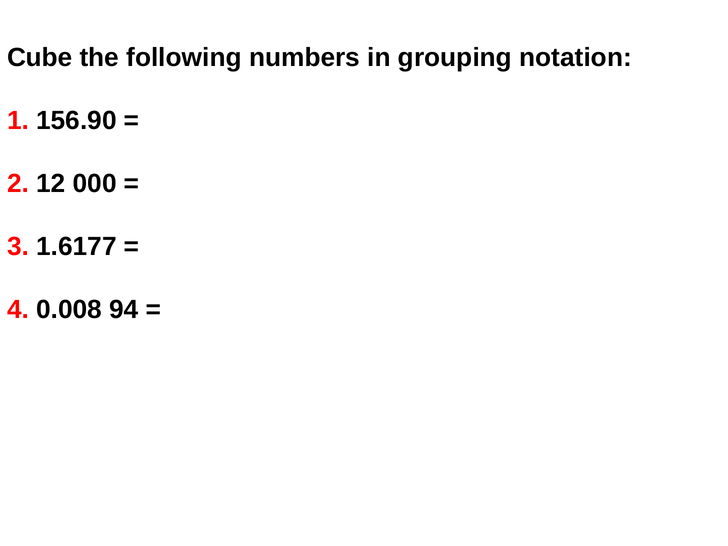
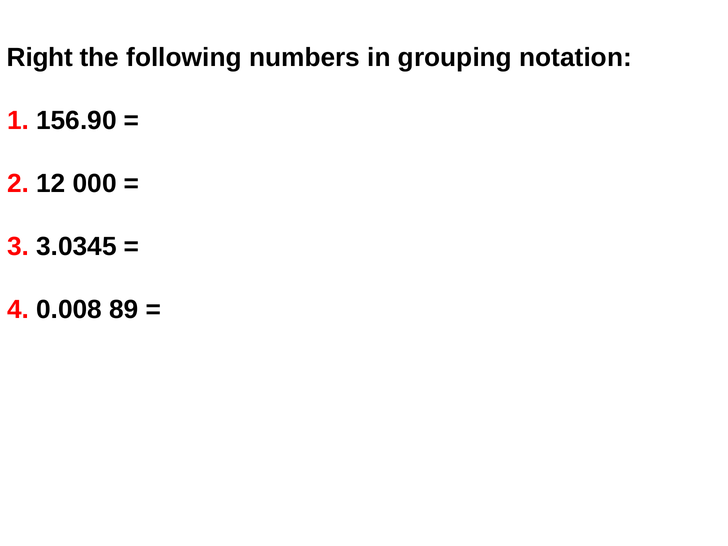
Cube: Cube -> Right
1.6177: 1.6177 -> 3.0345
94: 94 -> 89
